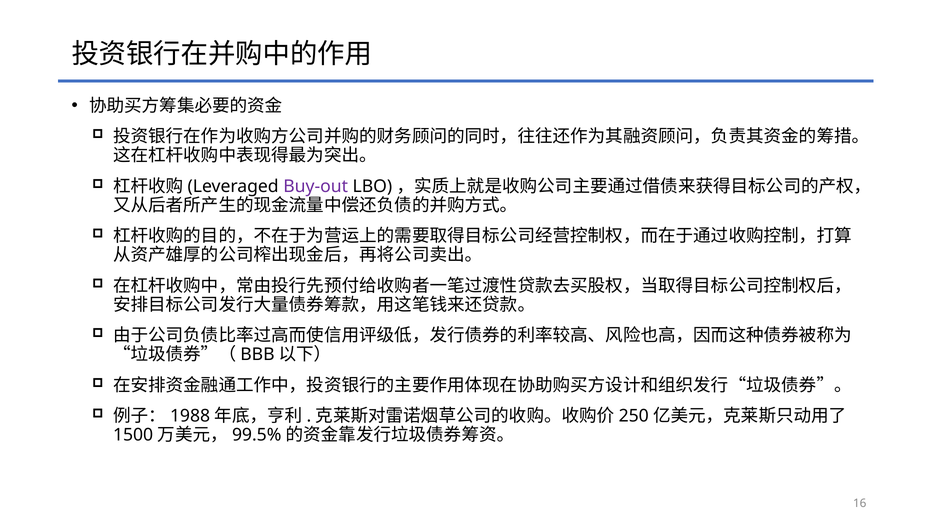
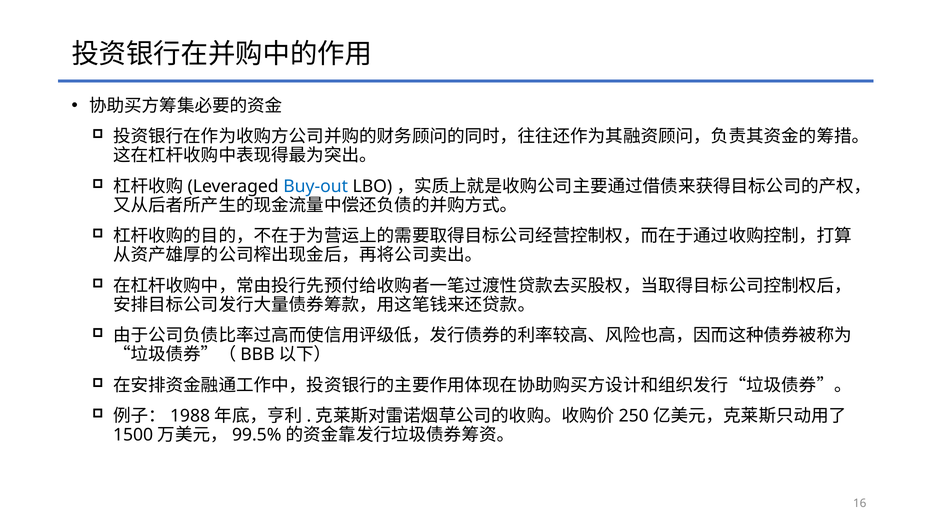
Buy-out colour: purple -> blue
